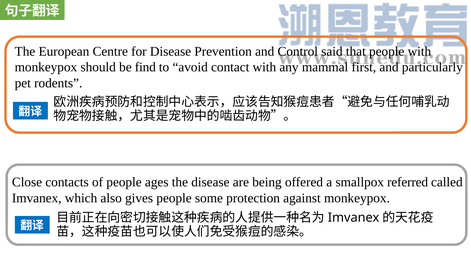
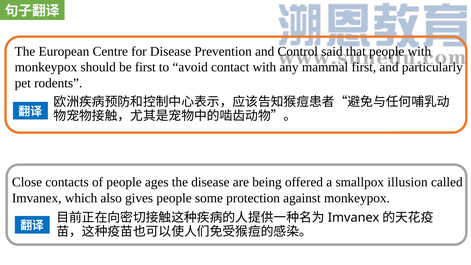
be find: find -> first
referred: referred -> illusion
